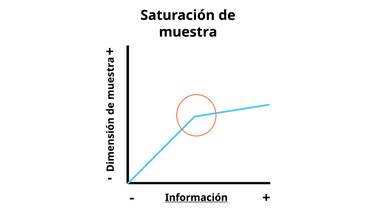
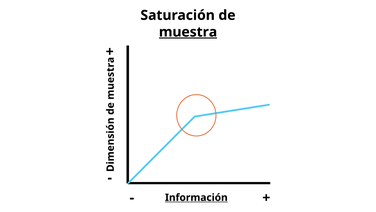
muestra underline: none -> present
